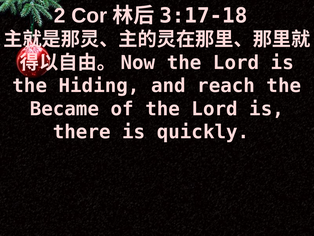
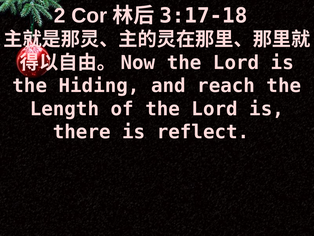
Became: Became -> Length
quickly: quickly -> reflect
